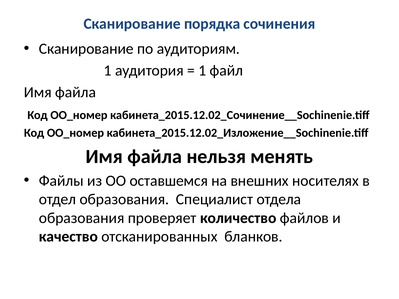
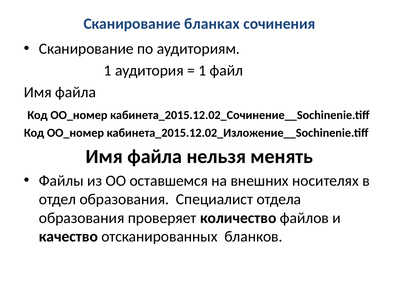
порядка: порядка -> бланках
